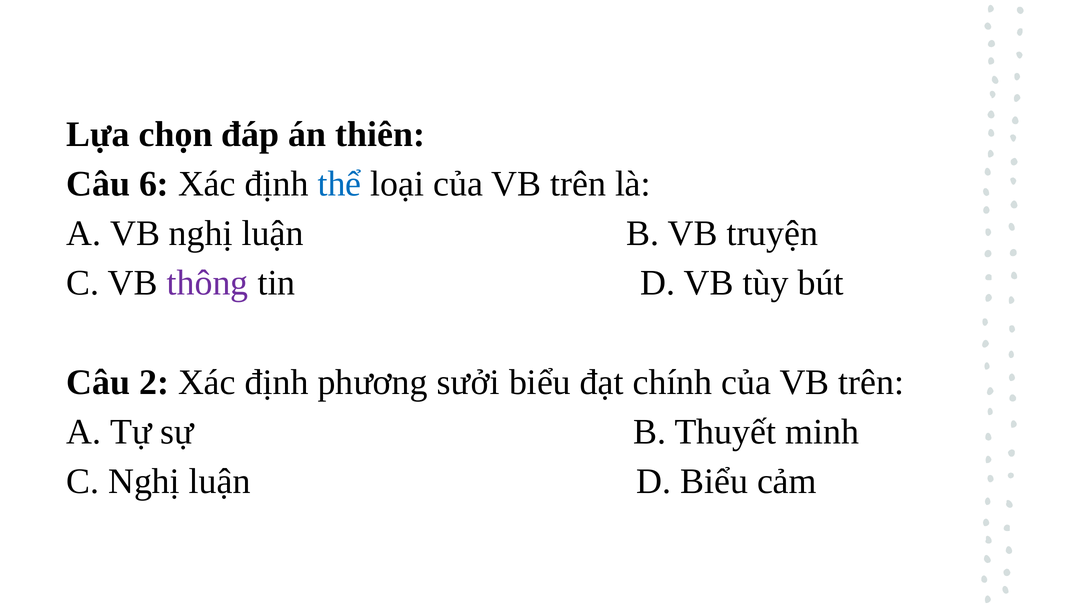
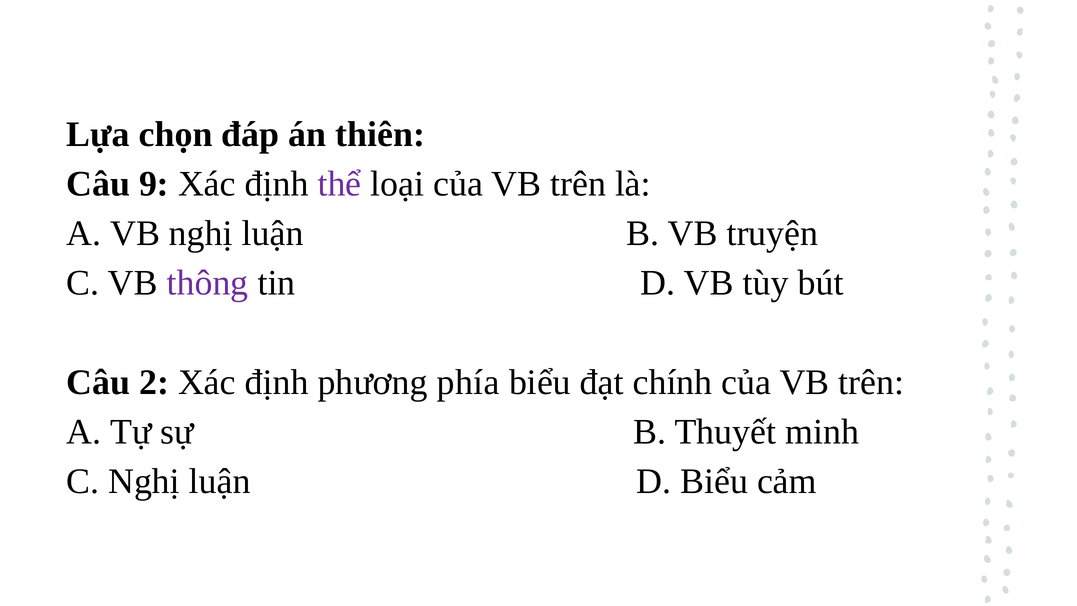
6: 6 -> 9
thể colour: blue -> purple
sưởi: sưởi -> phía
